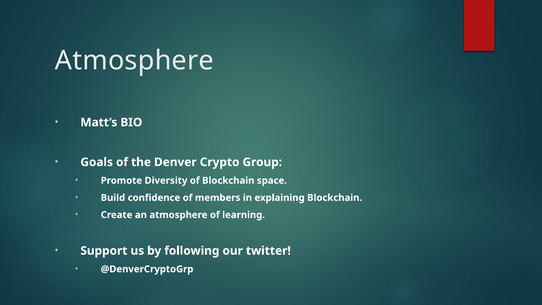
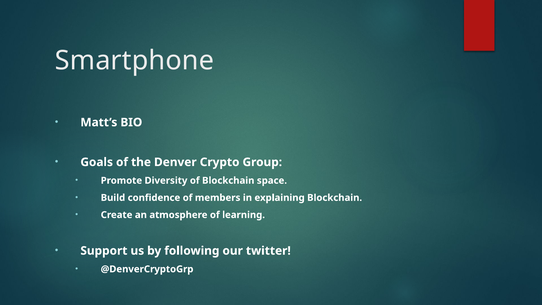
Atmosphere at (134, 61): Atmosphere -> Smartphone
